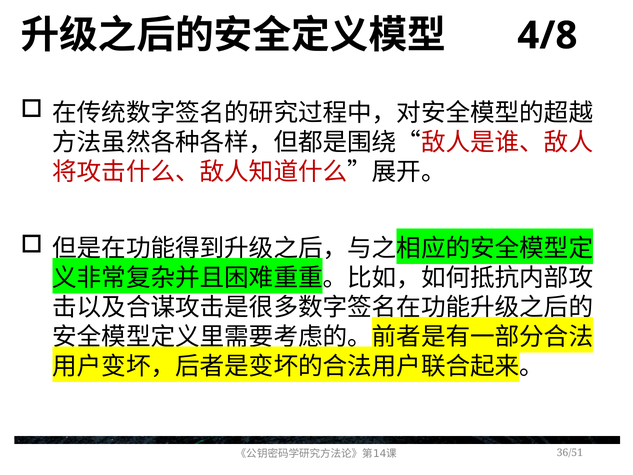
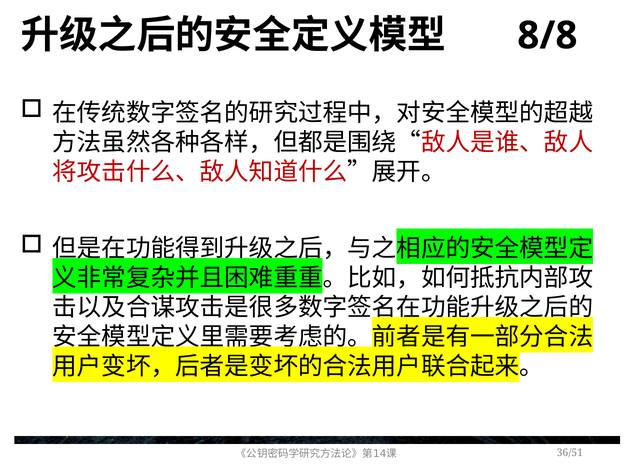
4/8: 4/8 -> 8/8
